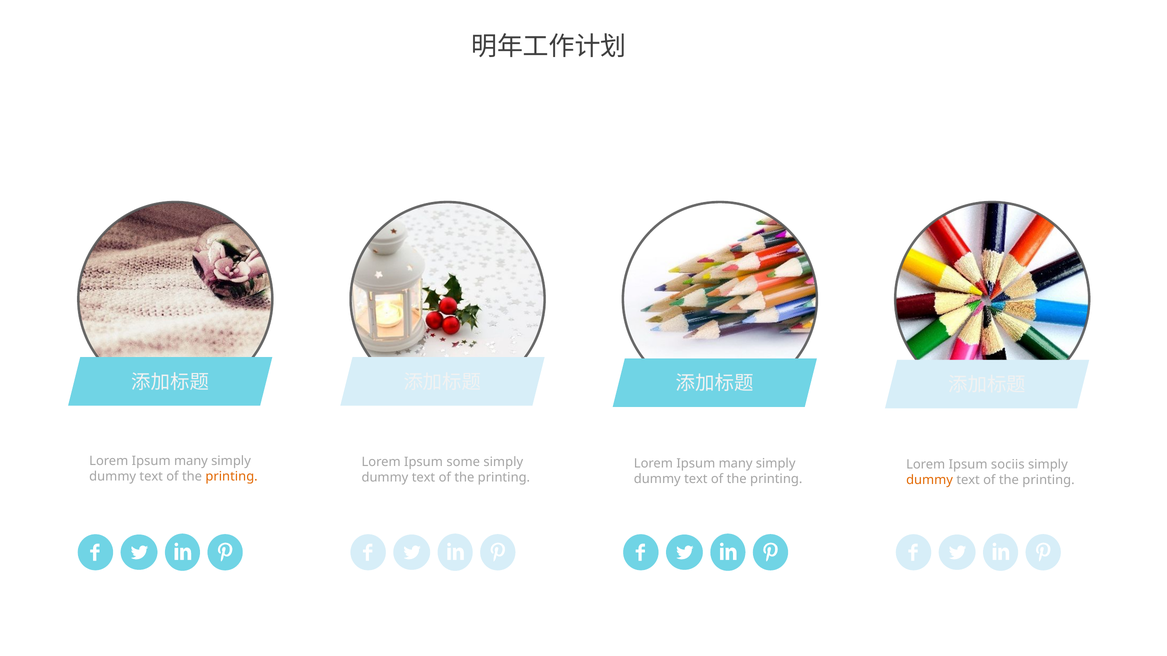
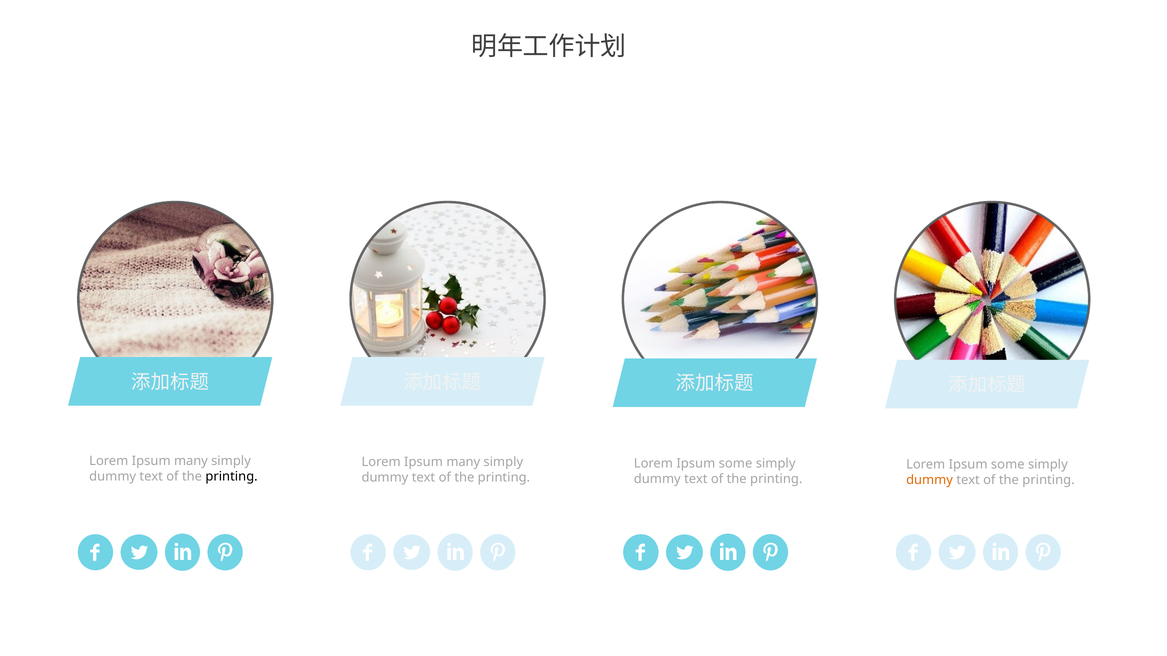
some at (463, 463): some -> many
many at (736, 464): many -> some
sociis at (1008, 465): sociis -> some
printing at (232, 477) colour: orange -> black
